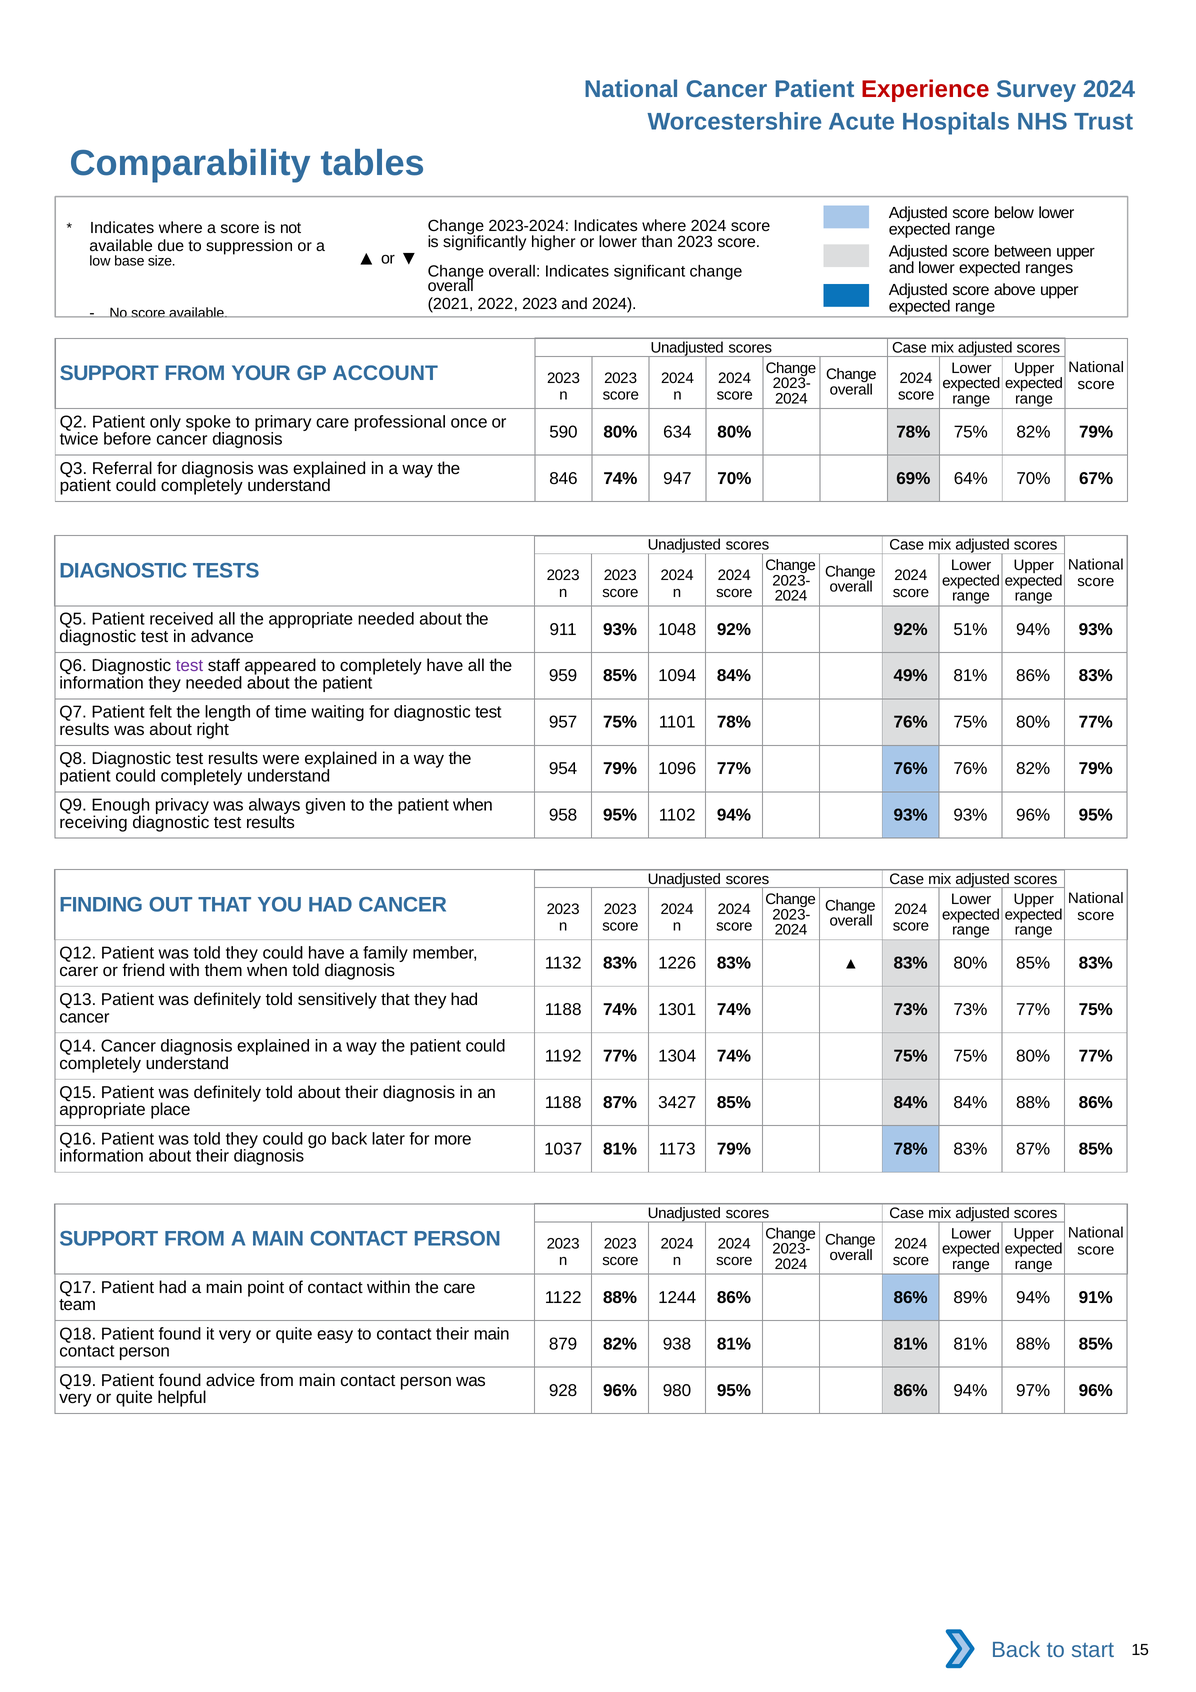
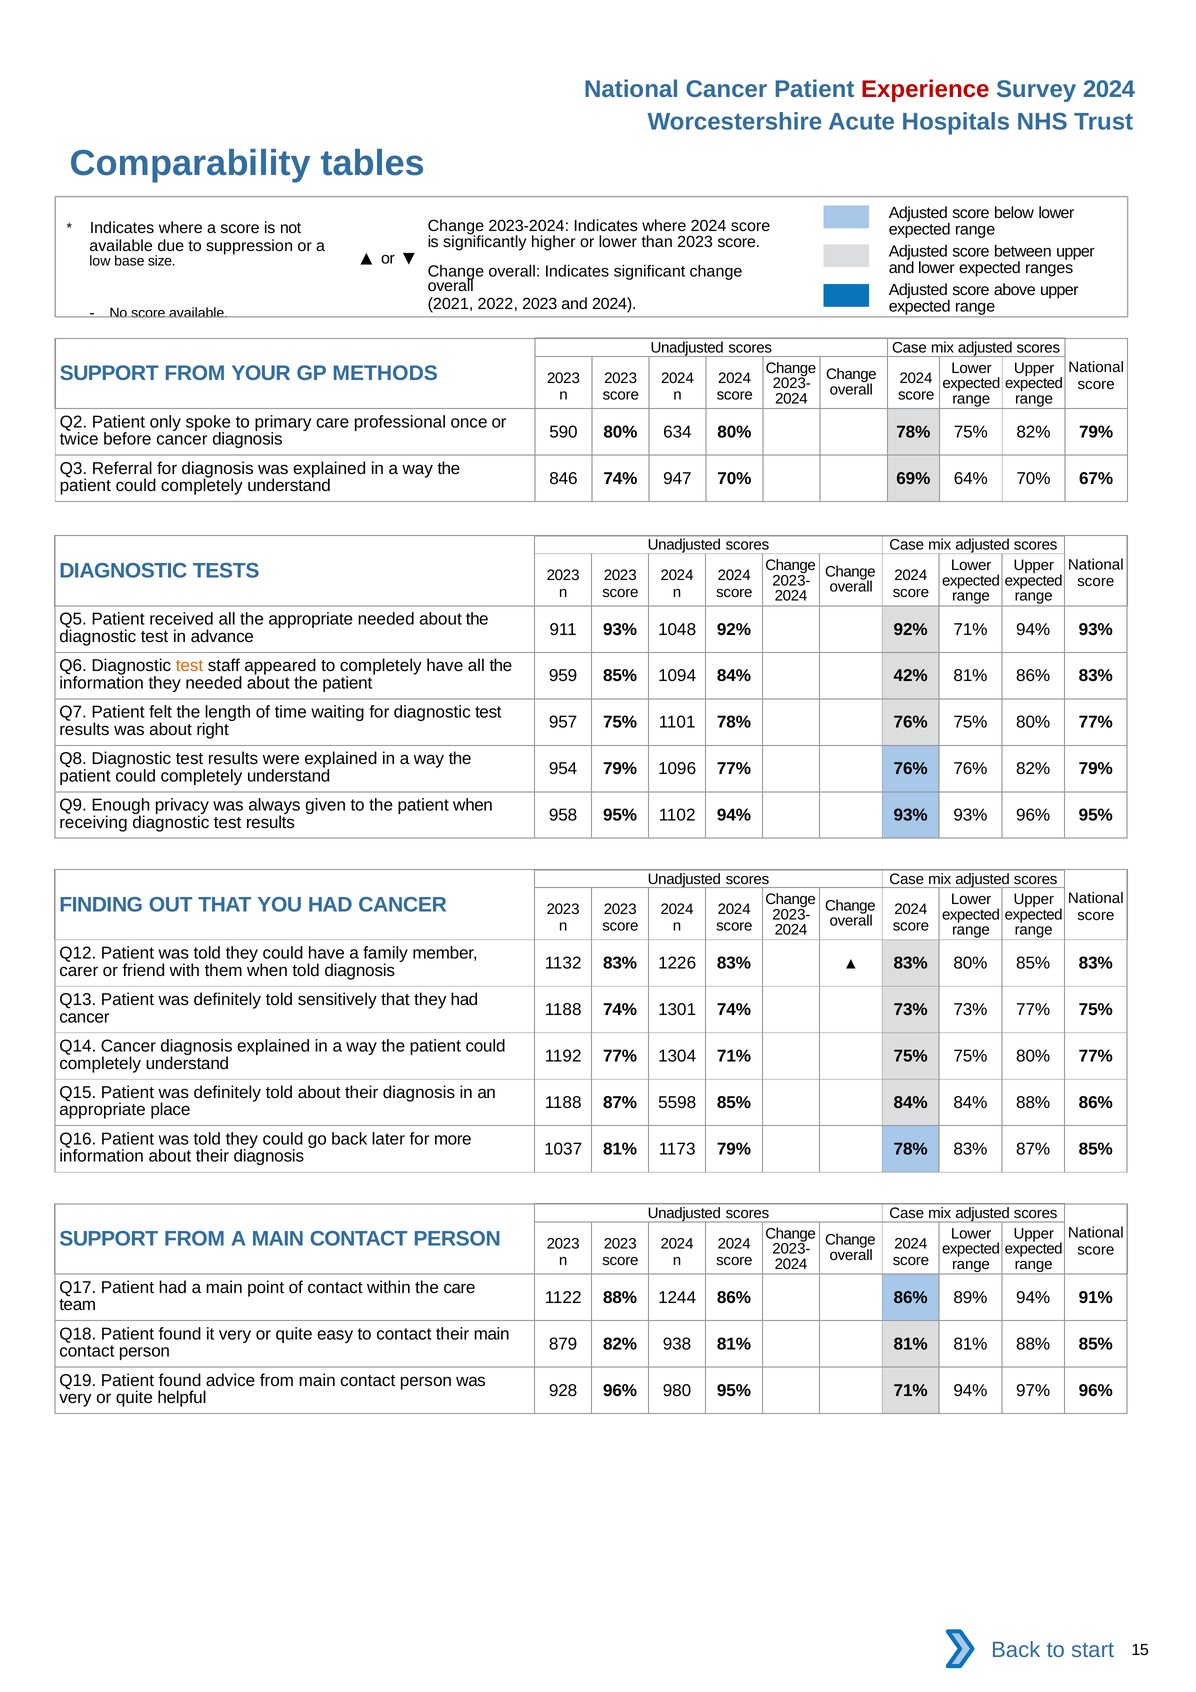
ACCOUNT: ACCOUNT -> METHODS
92% 51%: 51% -> 71%
test at (190, 666) colour: purple -> orange
49%: 49% -> 42%
1304 74%: 74% -> 71%
3427: 3427 -> 5598
95% 86%: 86% -> 71%
